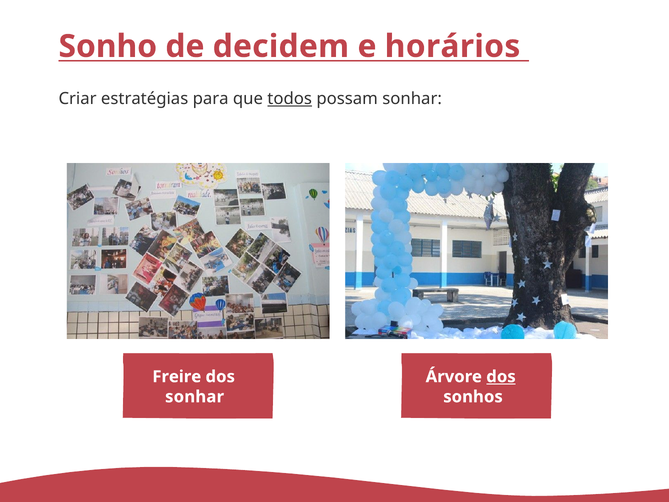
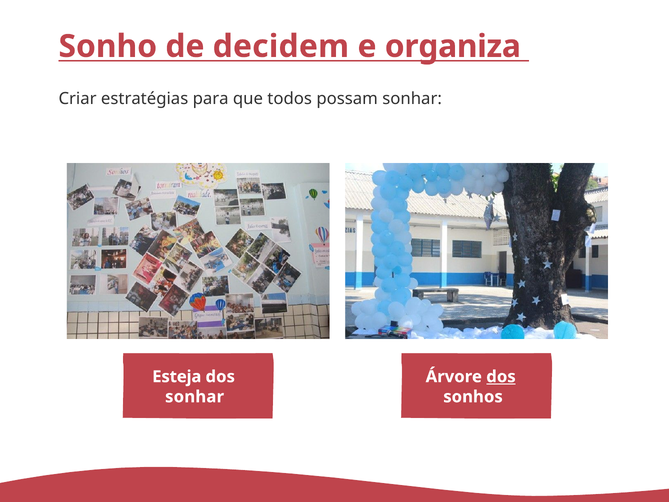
horários: horários -> organiza
todos underline: present -> none
Freire: Freire -> Esteja
